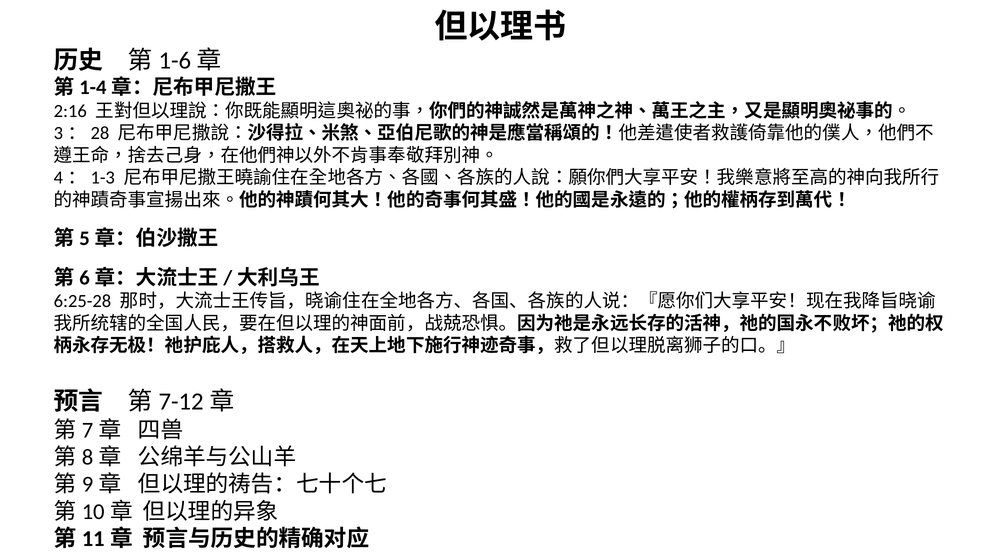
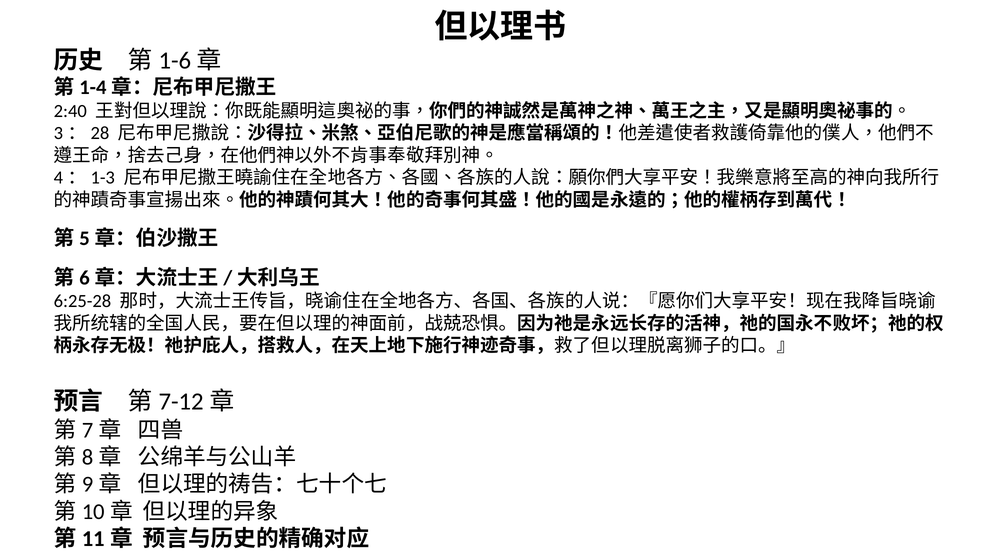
2:16: 2:16 -> 2:40
